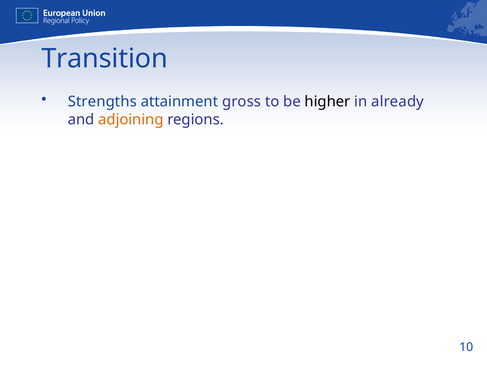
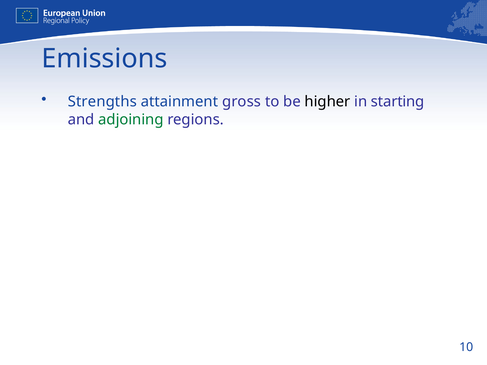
Transition: Transition -> Emissions
already: already -> starting
adjoining colour: orange -> green
